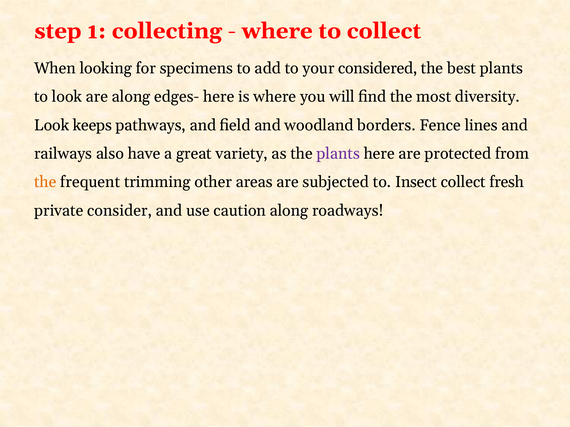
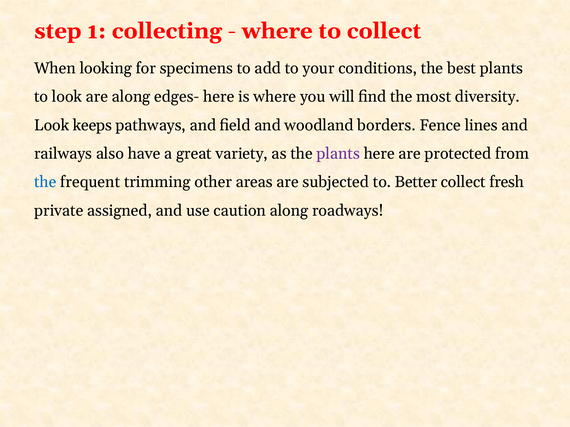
considered: considered -> conditions
the at (45, 182) colour: orange -> blue
Insect: Insect -> Better
consider: consider -> assigned
